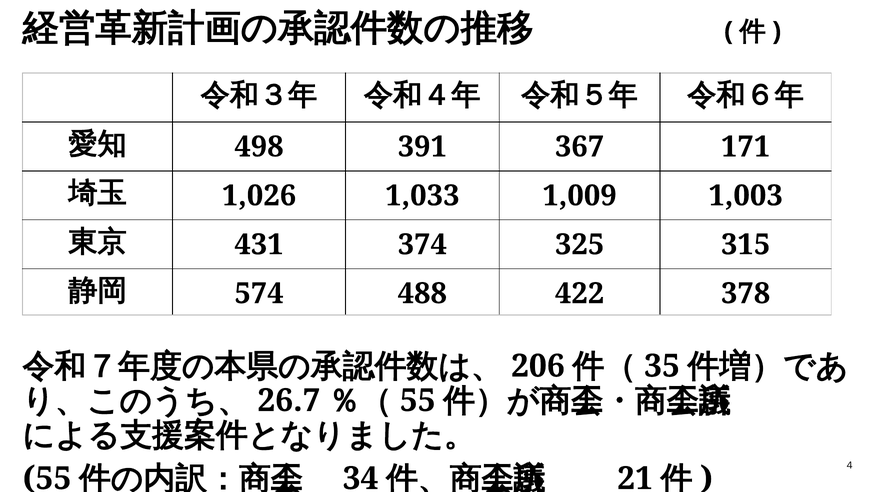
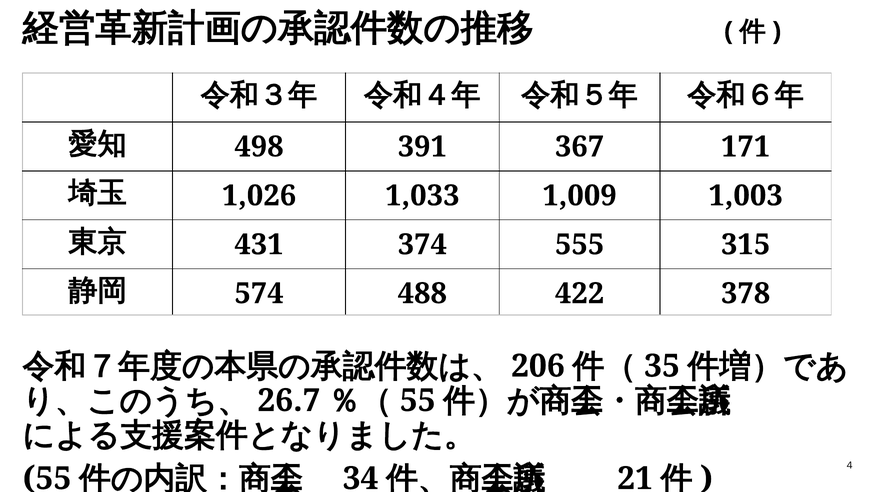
325: 325 -> 555
